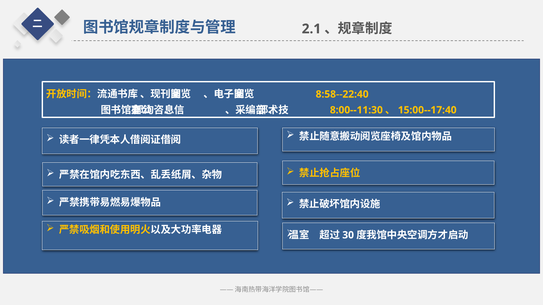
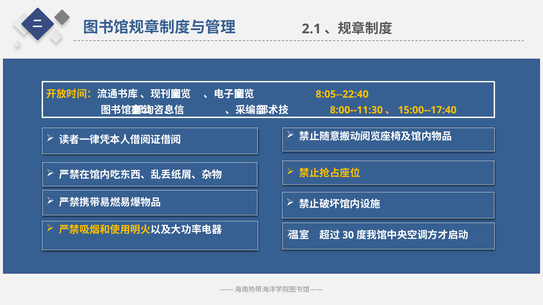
8:58--22:40: 8:58--22:40 -> 8:05--22:40
